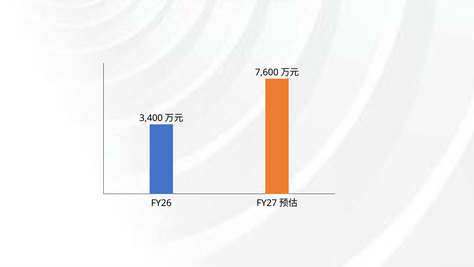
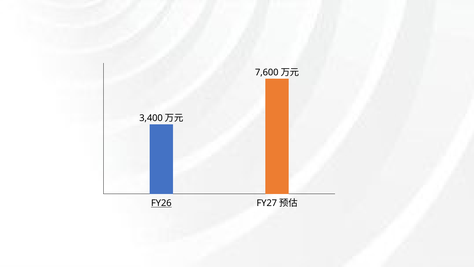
FY26 underline: none -> present
